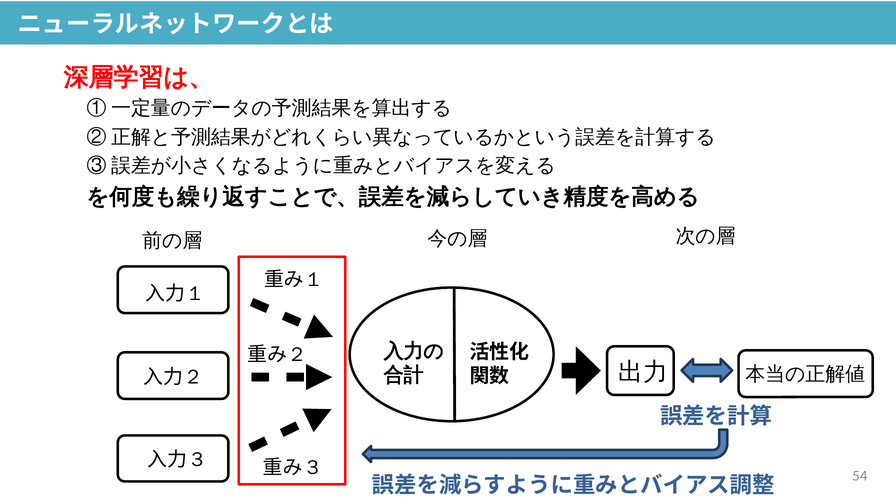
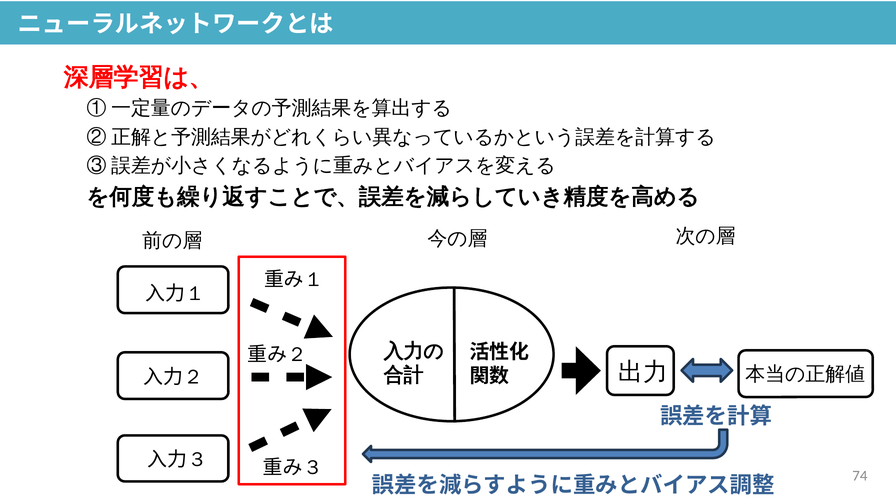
54: 54 -> 74
